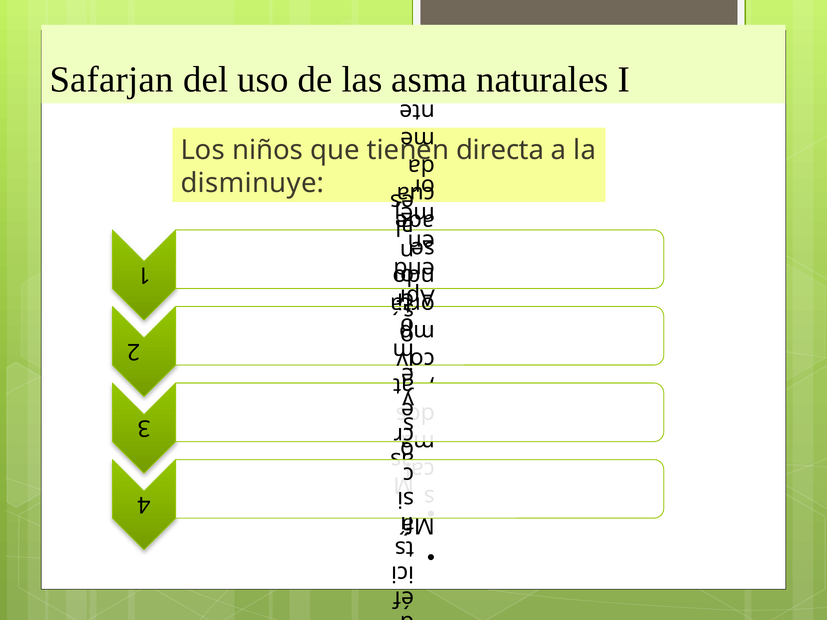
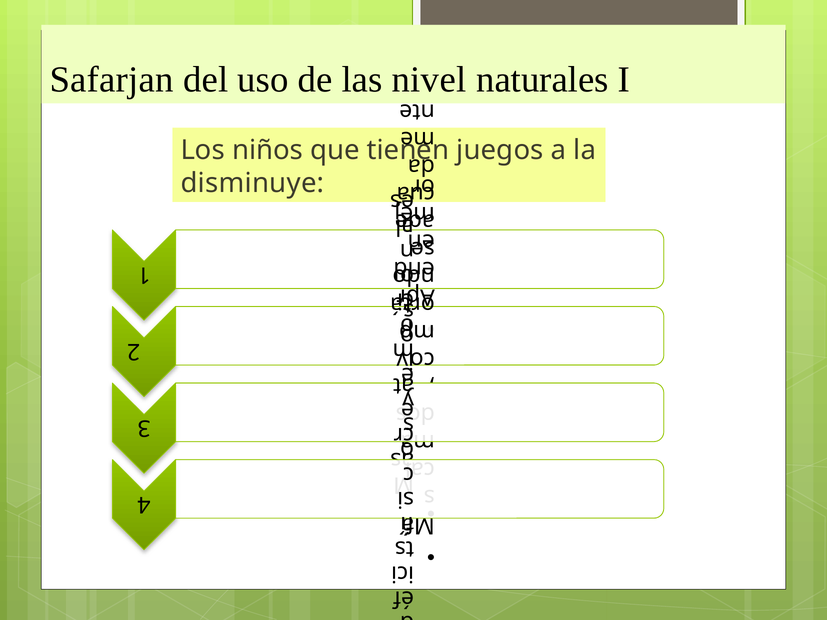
asma: asma -> nivel
directa: directa -> juegos
